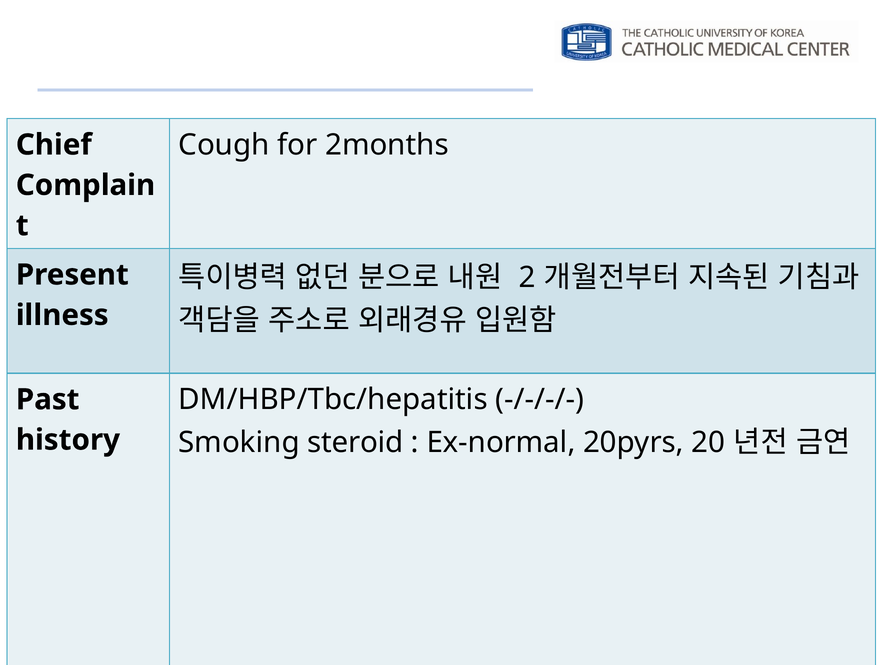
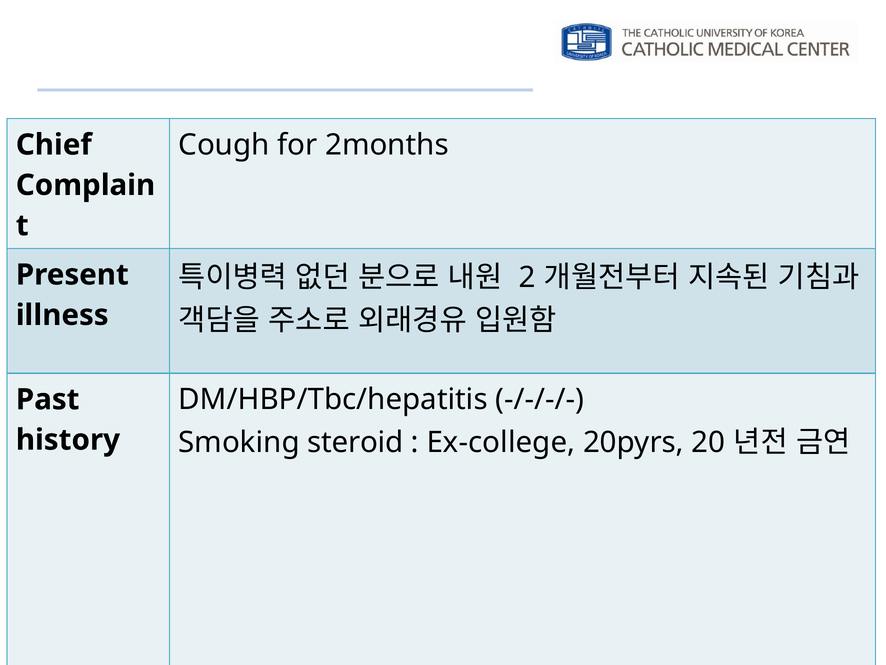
Ex-normal: Ex-normal -> Ex-college
